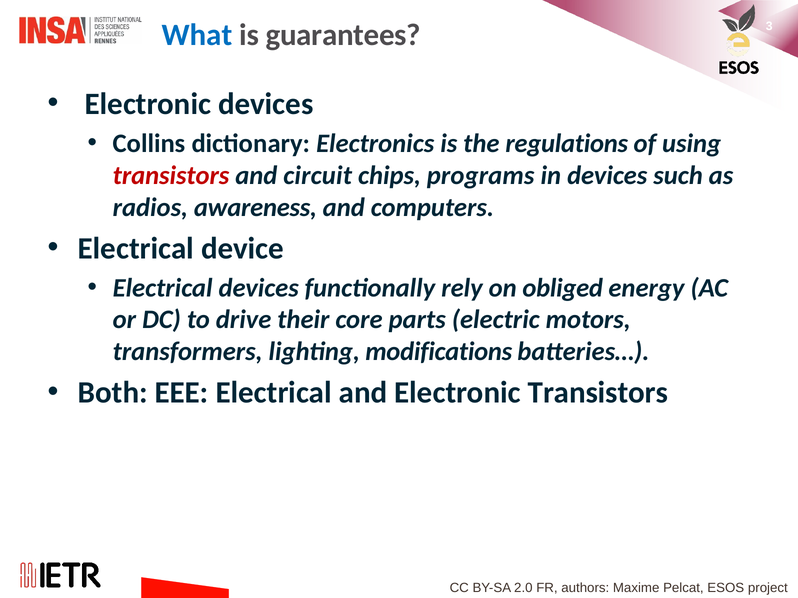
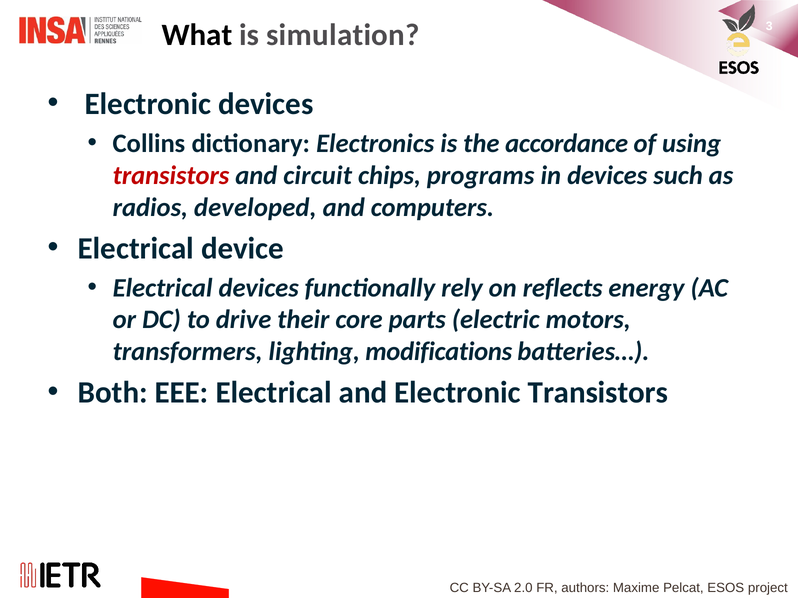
What colour: blue -> black
guarantees: guarantees -> simulation
regulations: regulations -> accordance
awareness: awareness -> developed
obliged: obliged -> reflects
